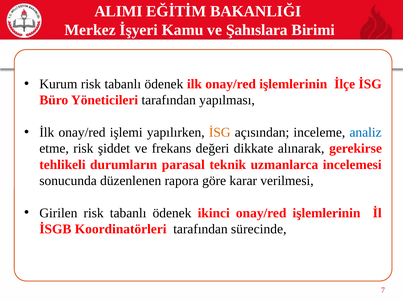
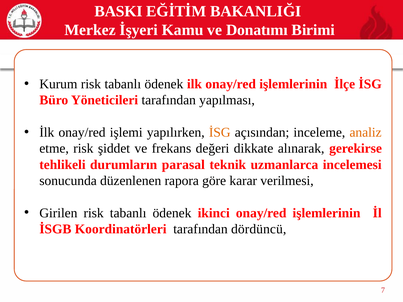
ALIMI: ALIMI -> BASKI
Şahıslara: Şahıslara -> Donatımı
analiz colour: blue -> orange
sürecinde: sürecinde -> dördüncü
